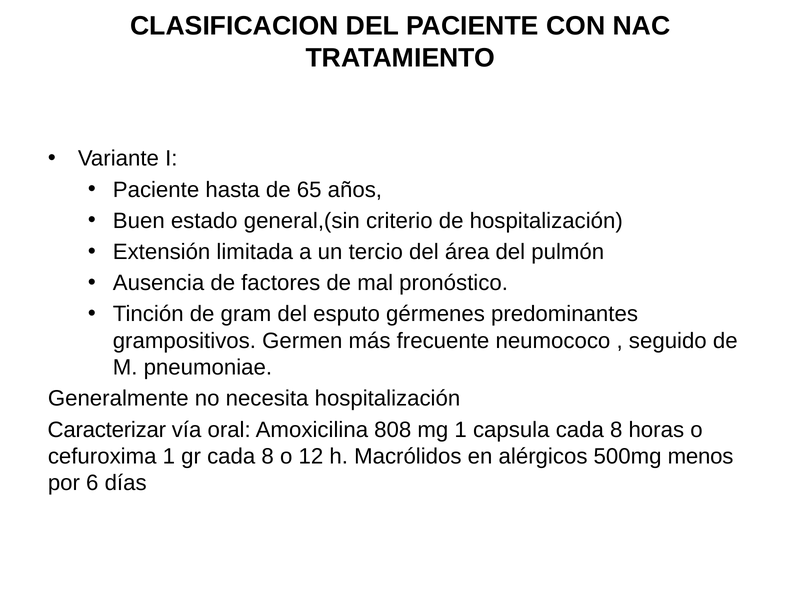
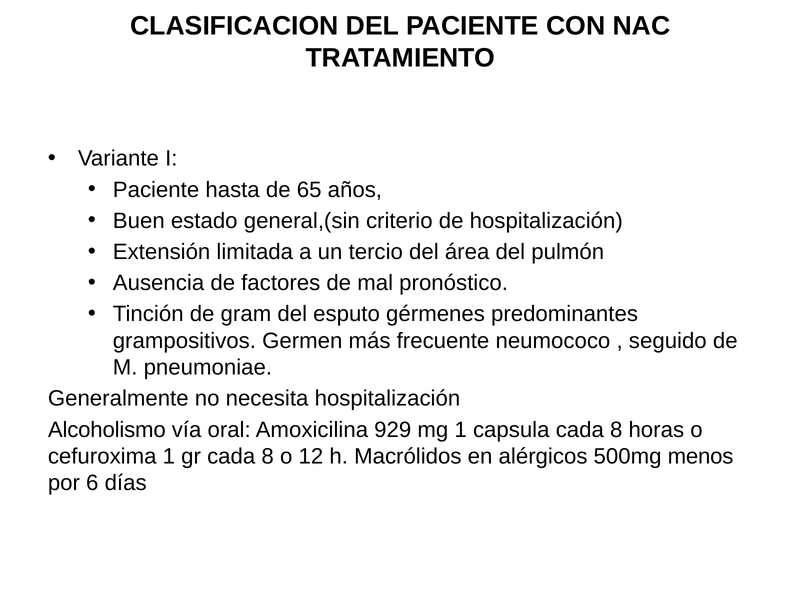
Caracterizar: Caracterizar -> Alcoholismo
808: 808 -> 929
